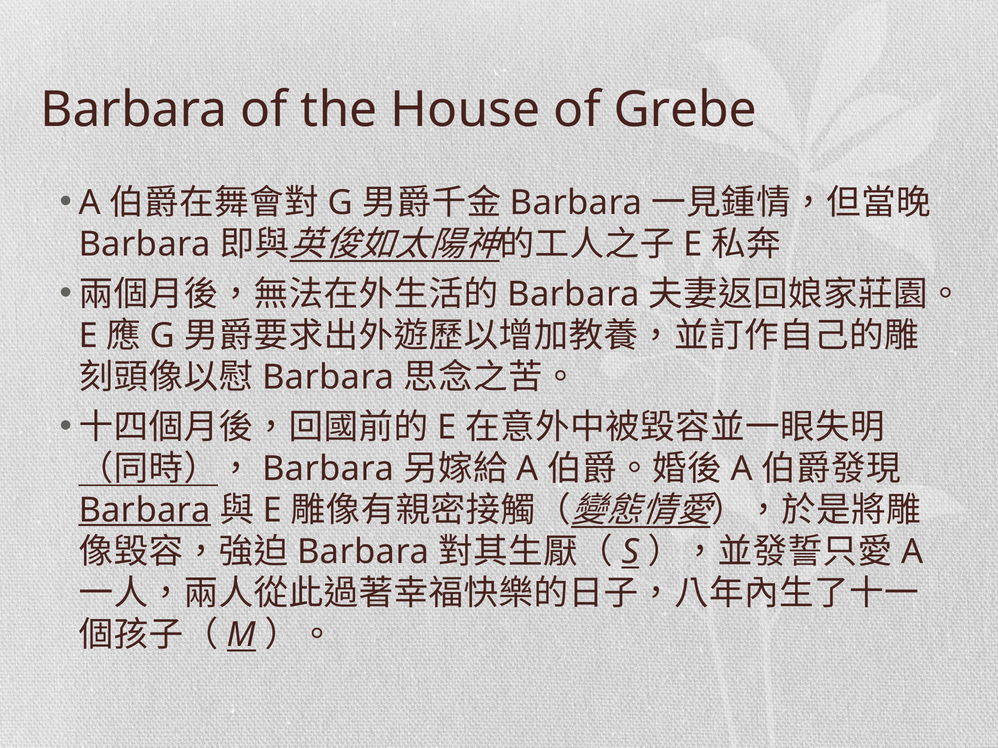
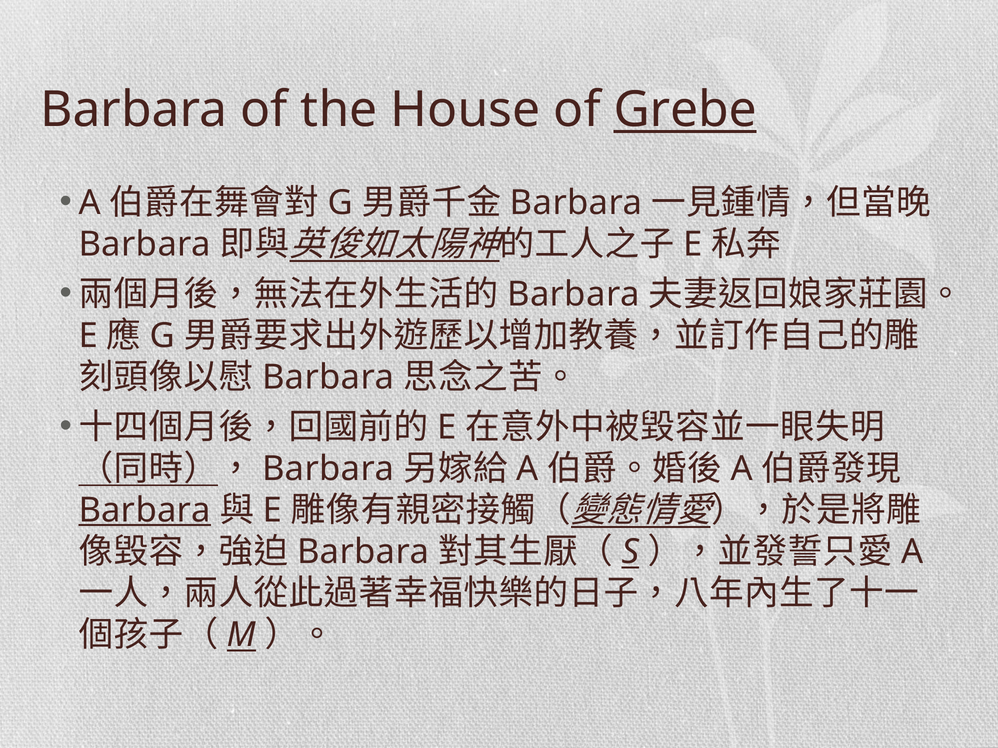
Grebe underline: none -> present
